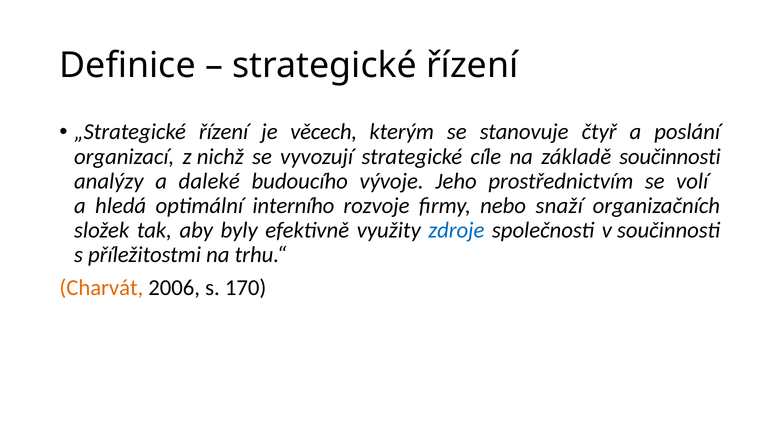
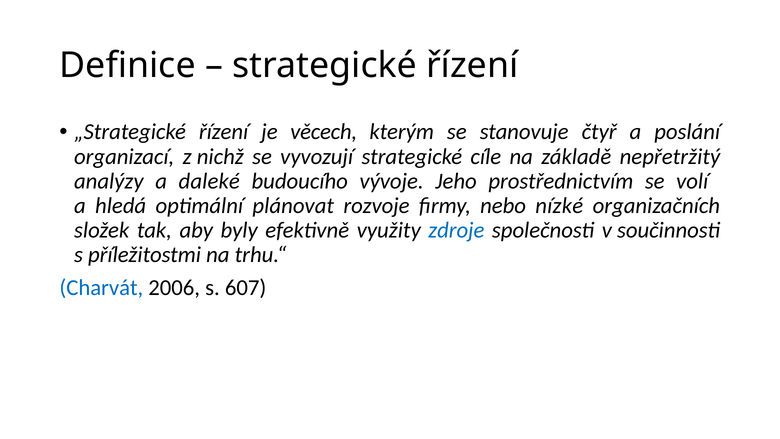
základě součinnosti: součinnosti -> nepřetržitý
interního: interního -> plánovat
snaží: snaží -> nízké
Charvát colour: orange -> blue
170: 170 -> 607
